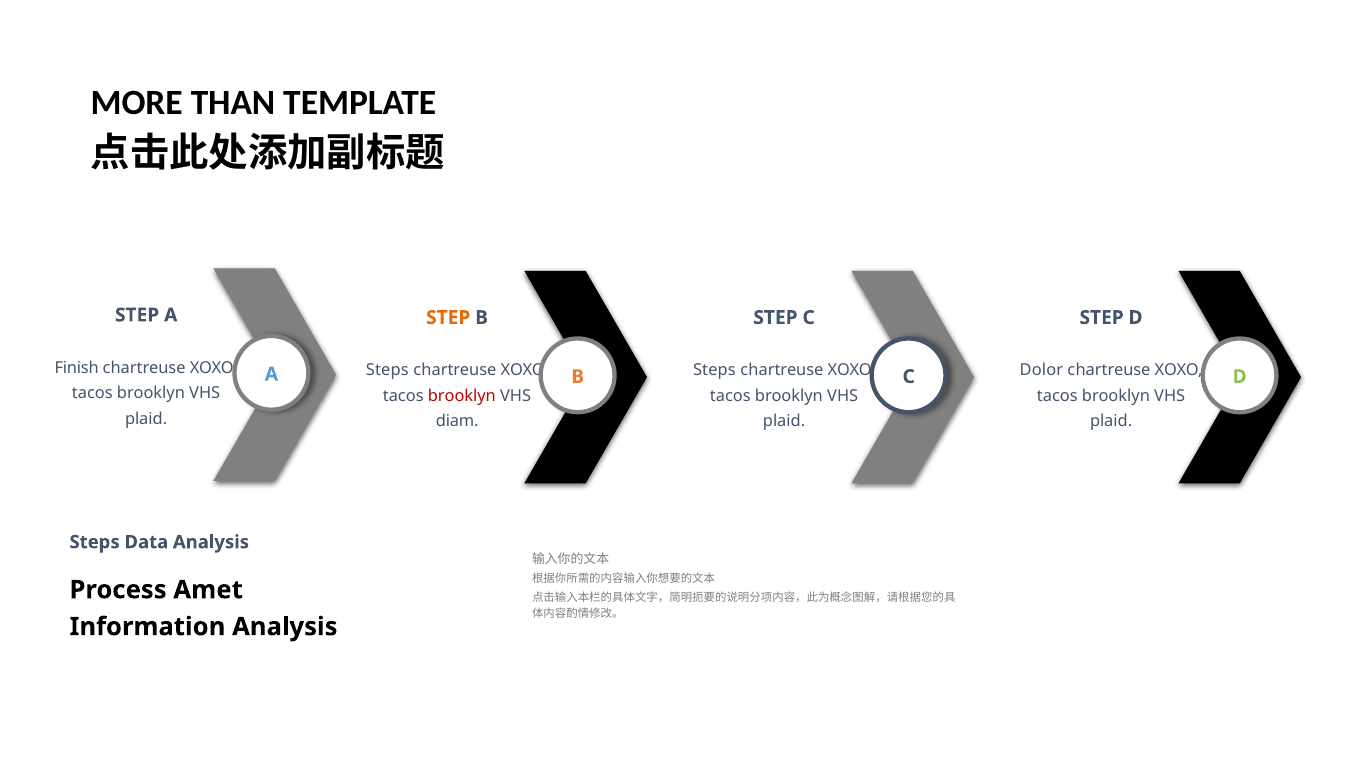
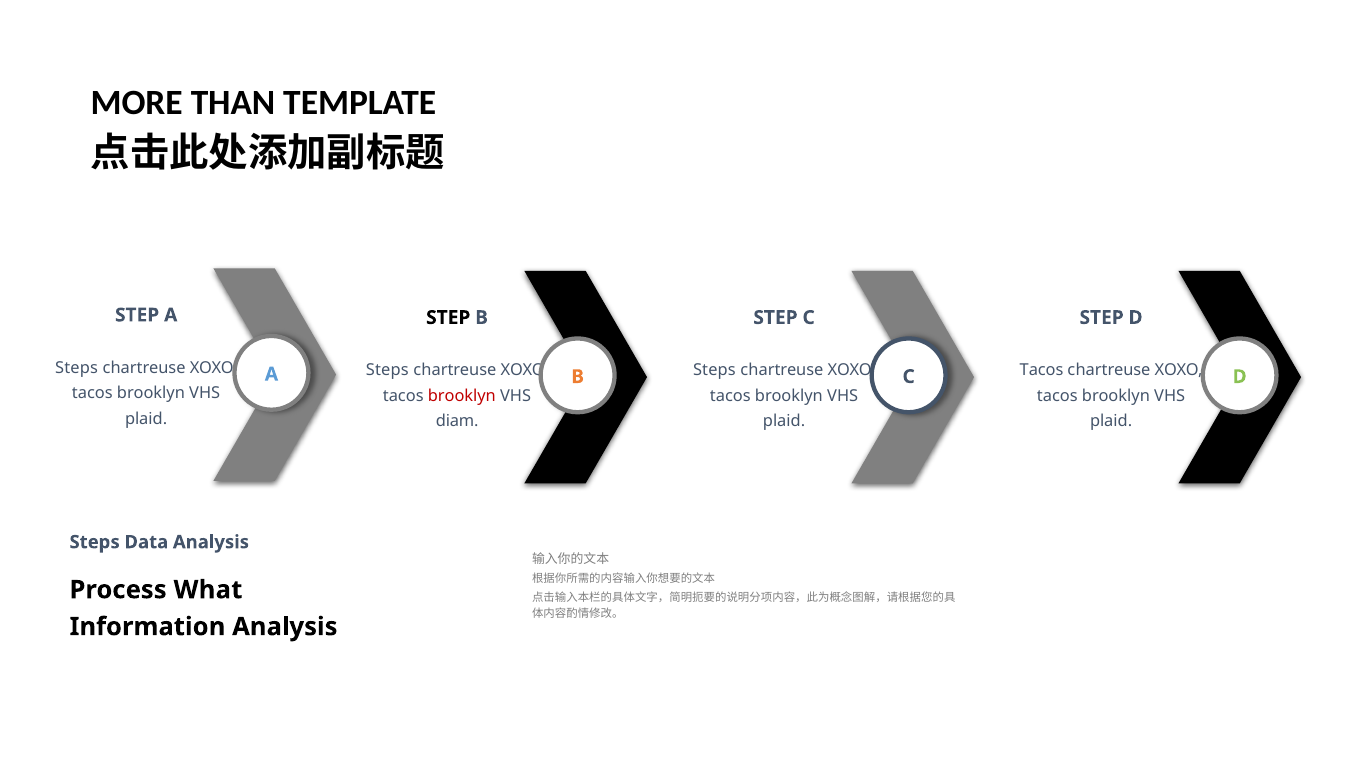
STEP at (448, 318) colour: orange -> black
Finish at (77, 368): Finish -> Steps
Dolor at (1041, 370): Dolor -> Tacos
Amet: Amet -> What
